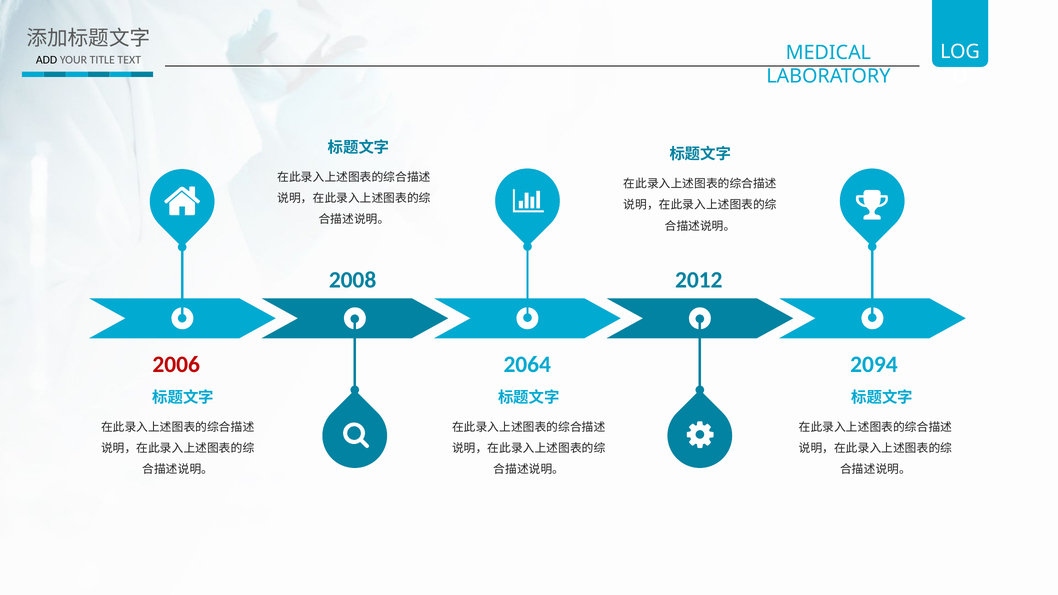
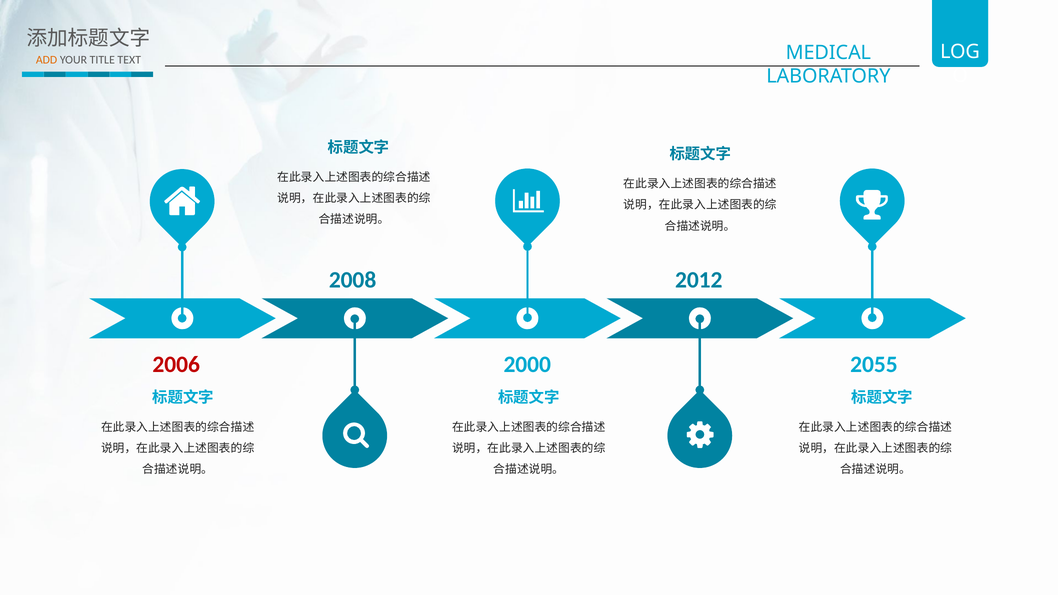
ADD colour: black -> orange
2064: 2064 -> 2000
2094: 2094 -> 2055
